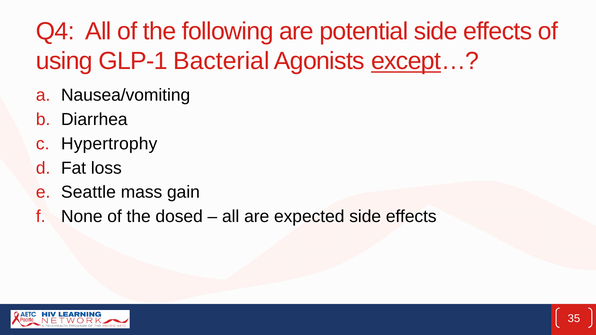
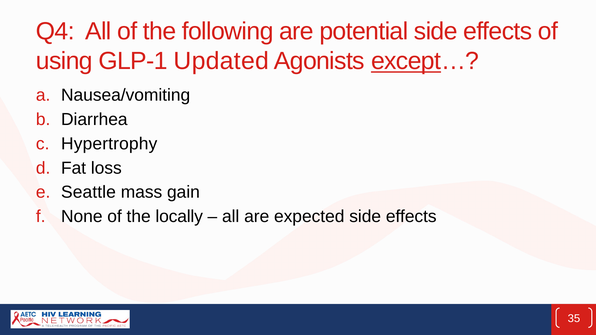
Bacterial: Bacterial -> Updated
dosed: dosed -> locally
